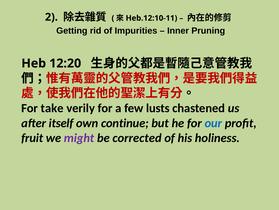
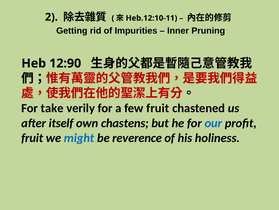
12:20: 12:20 -> 12:90
few lusts: lusts -> fruit
continue: continue -> chastens
might colour: purple -> blue
corrected: corrected -> reverence
